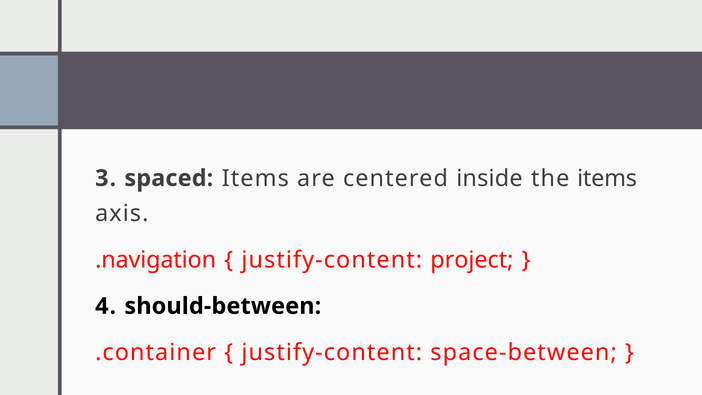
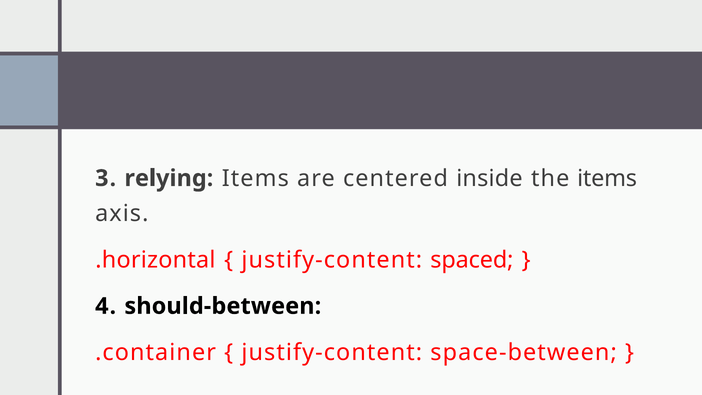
spaced: spaced -> relying
.navigation: .navigation -> .horizontal
project: project -> spaced
